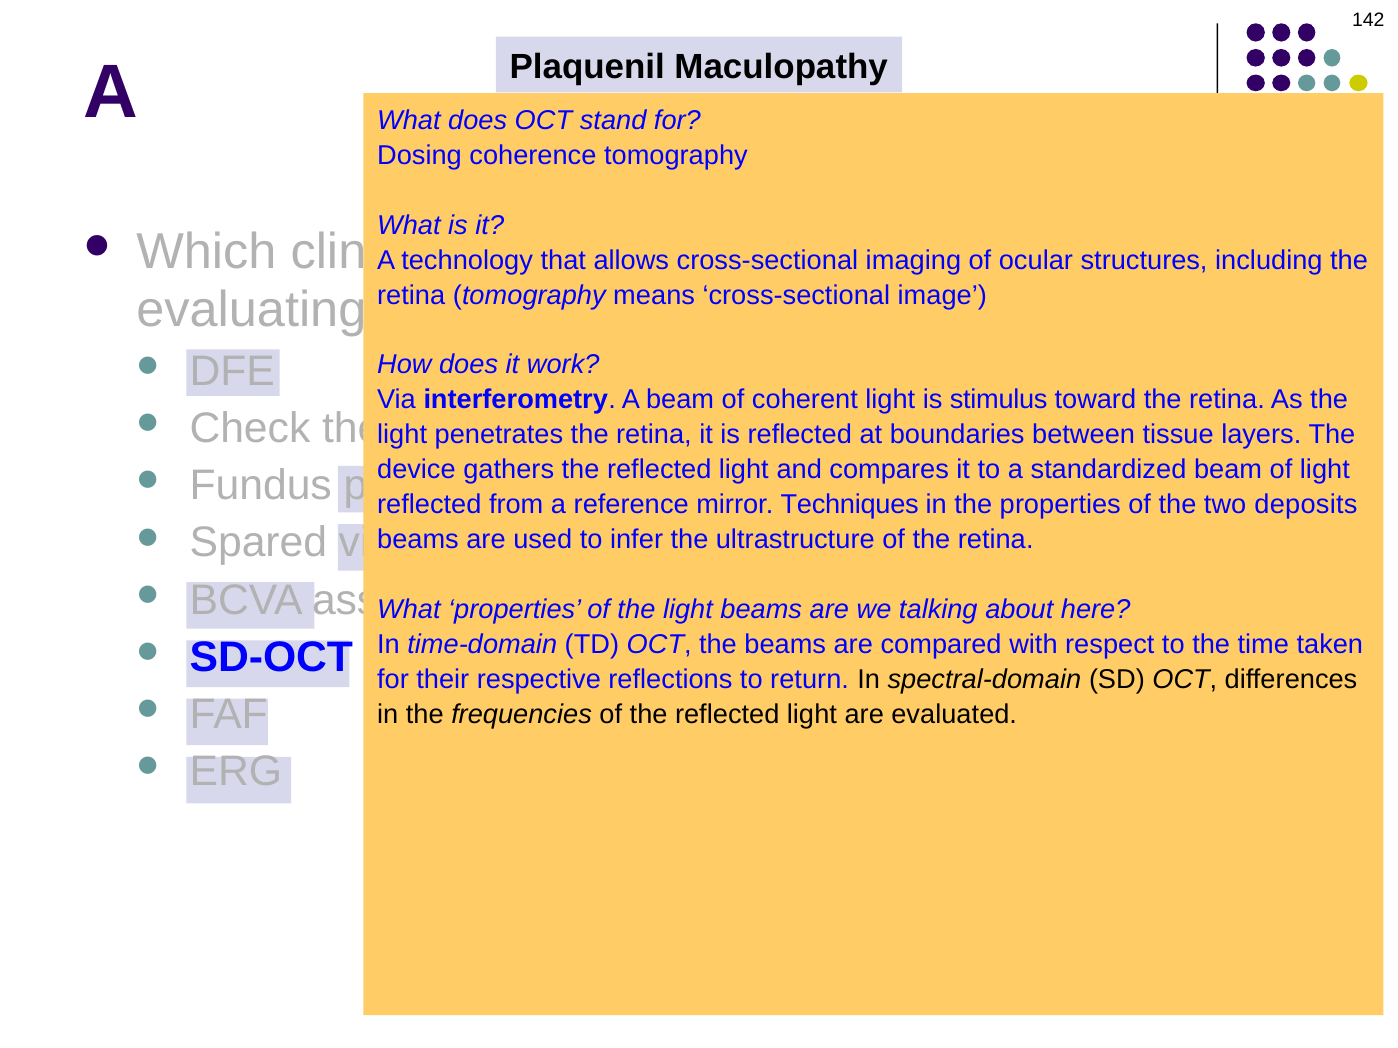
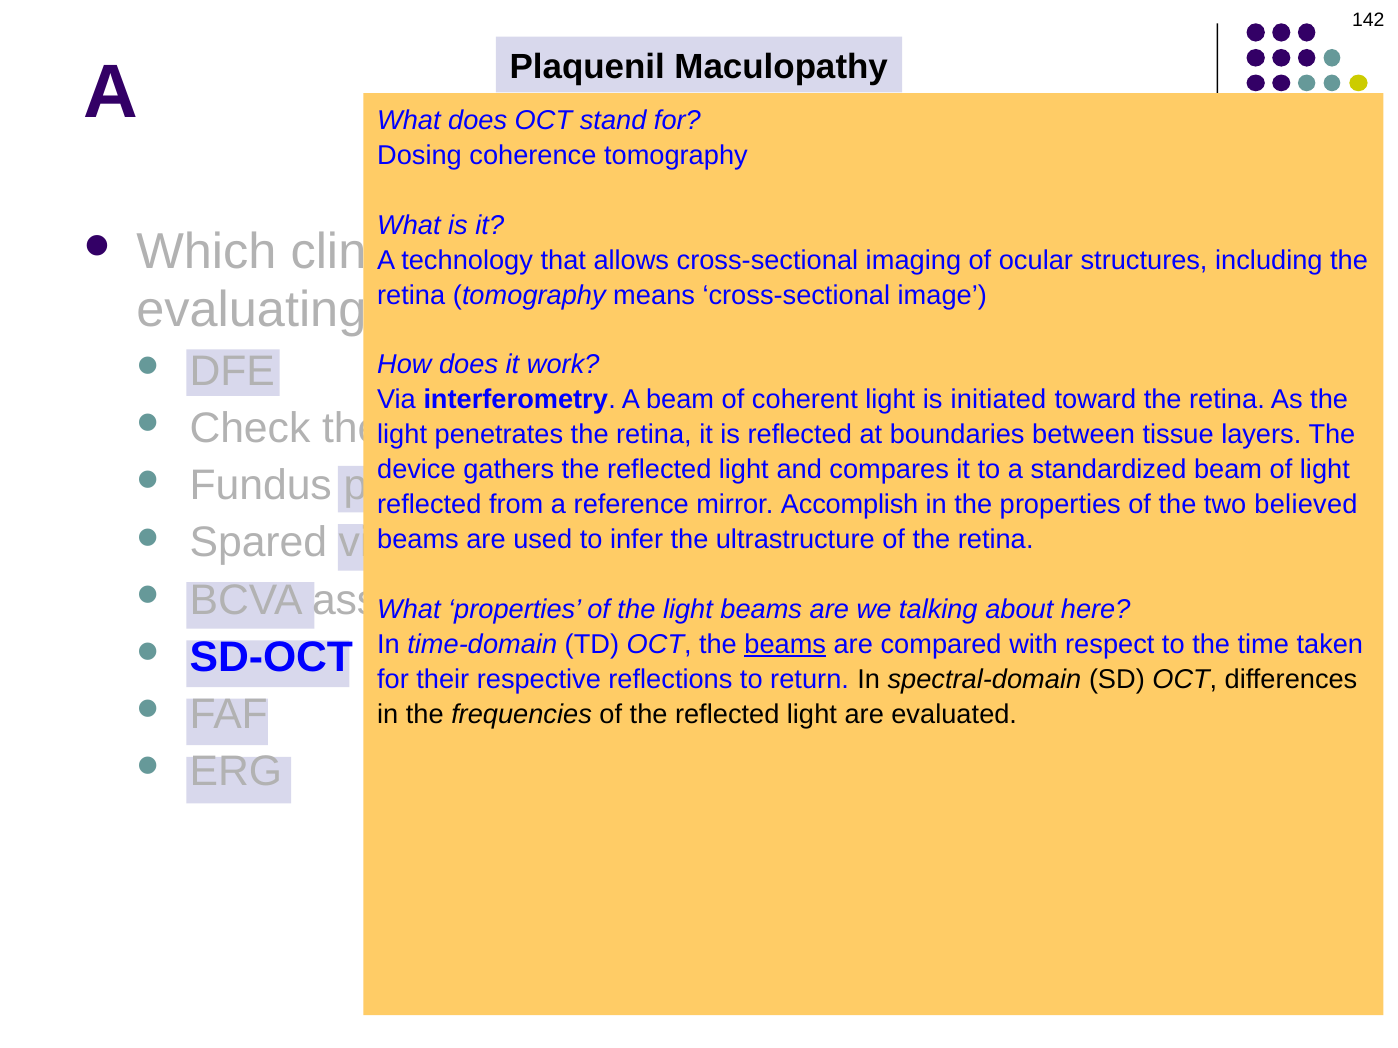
stimulus: stimulus -> initiated
Techniques: Techniques -> Accomplish
deposits: deposits -> believed
beams at (785, 645) underline: none -> present
